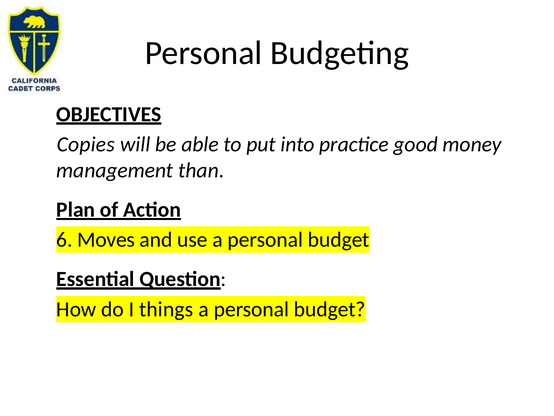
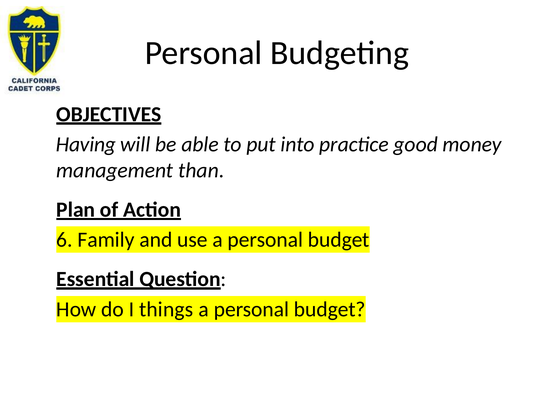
Copies: Copies -> Having
Moves: Moves -> Family
